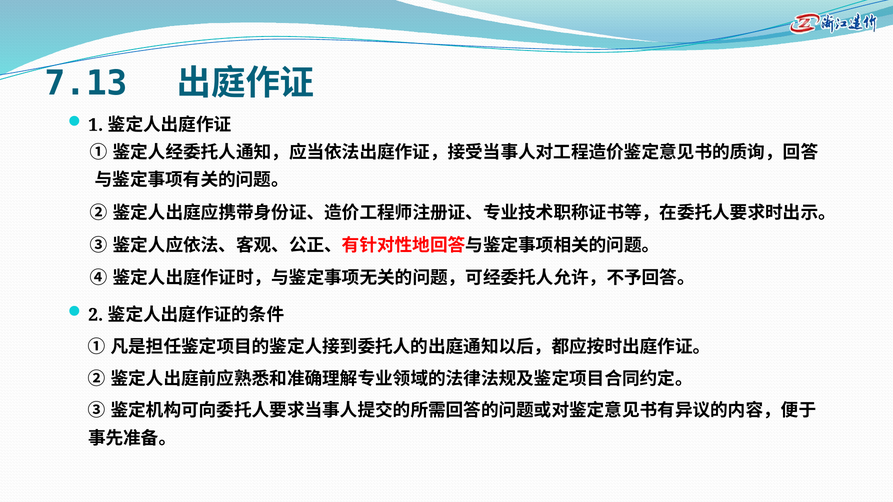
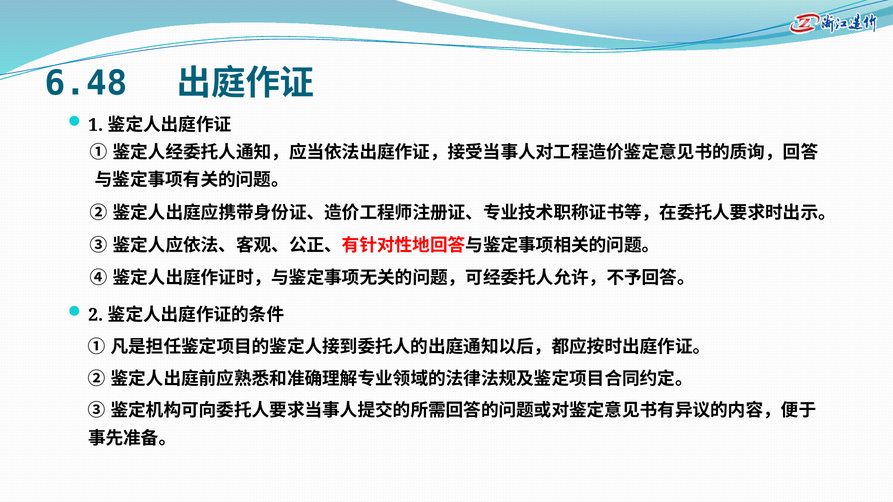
7.13: 7.13 -> 6.48
